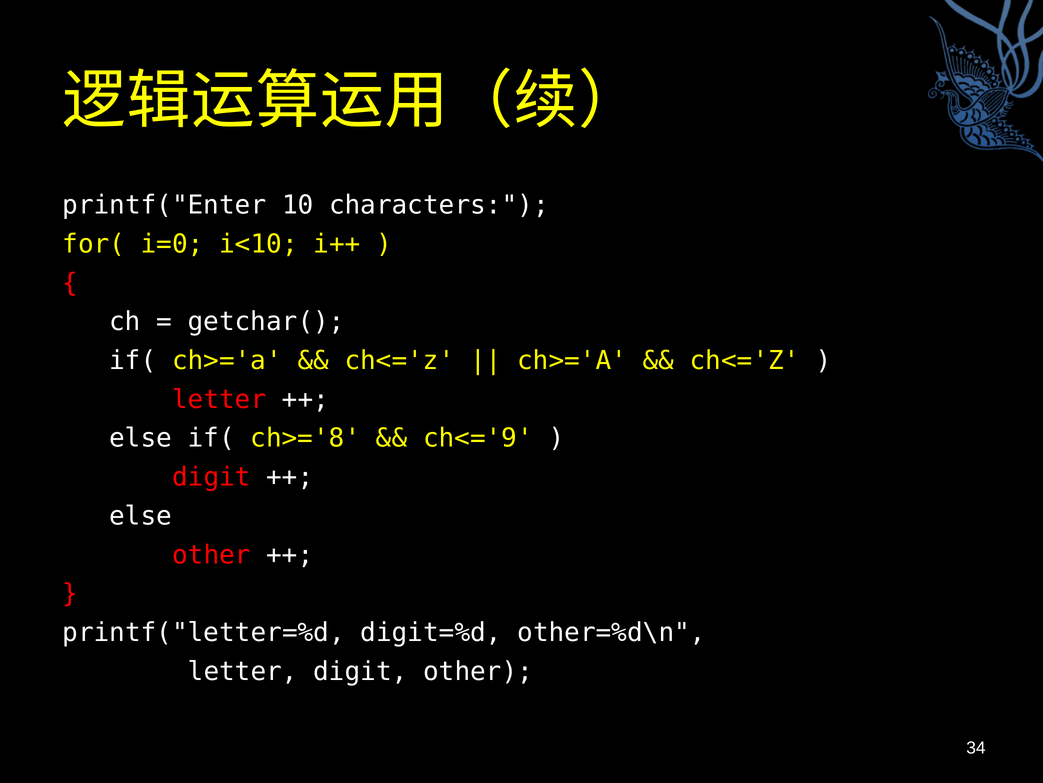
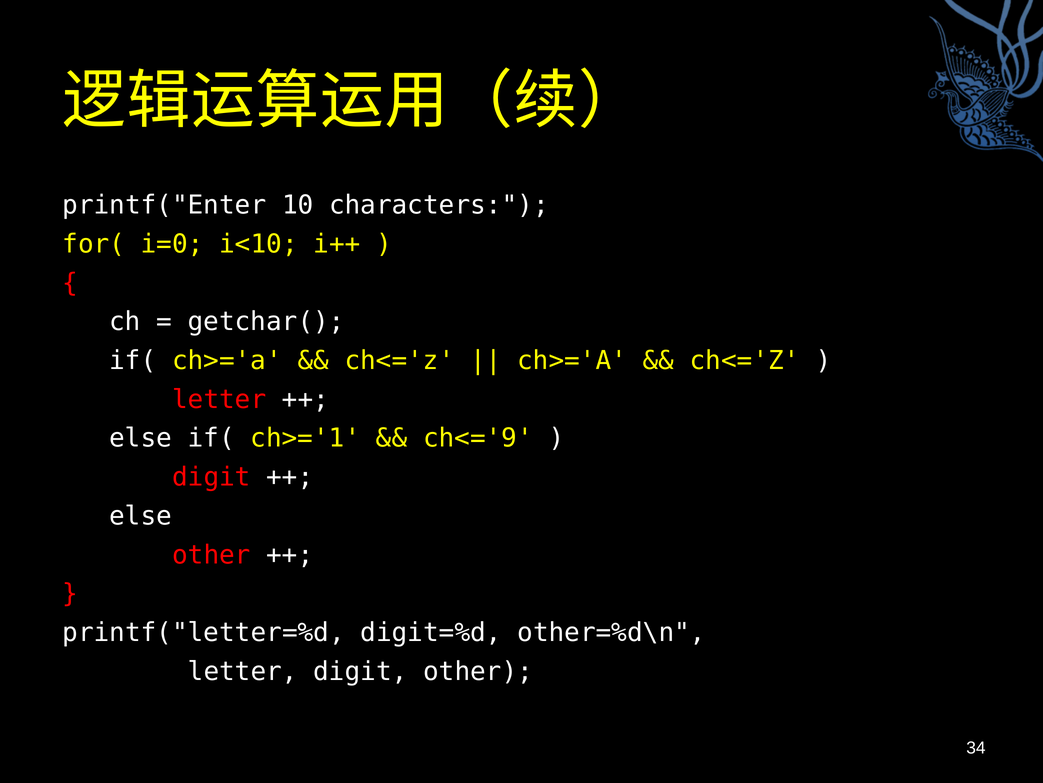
ch>='8: ch>='8 -> ch>='1
